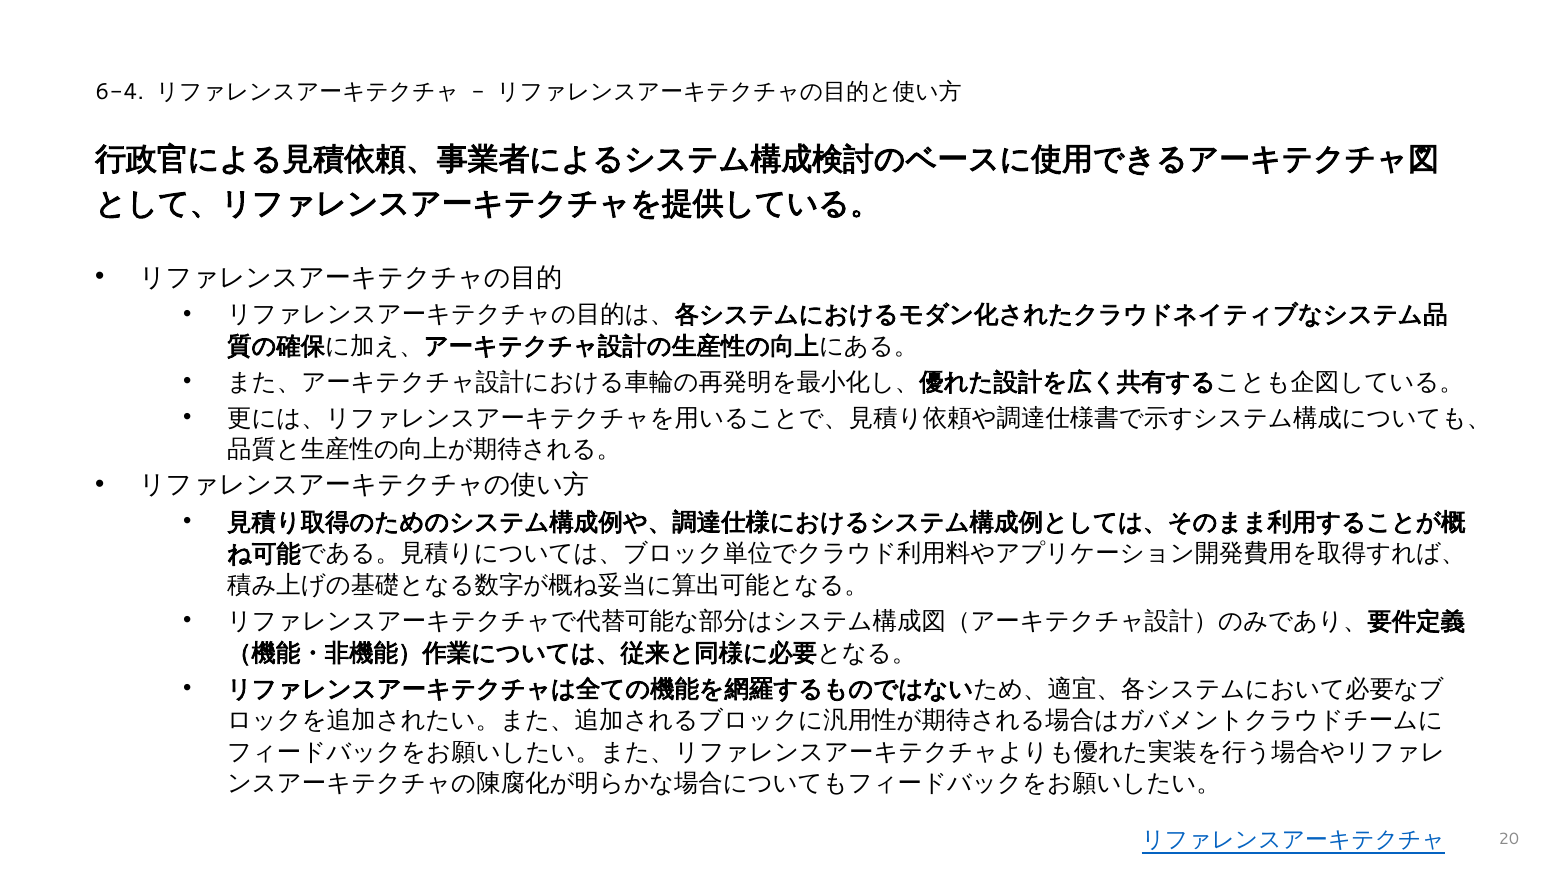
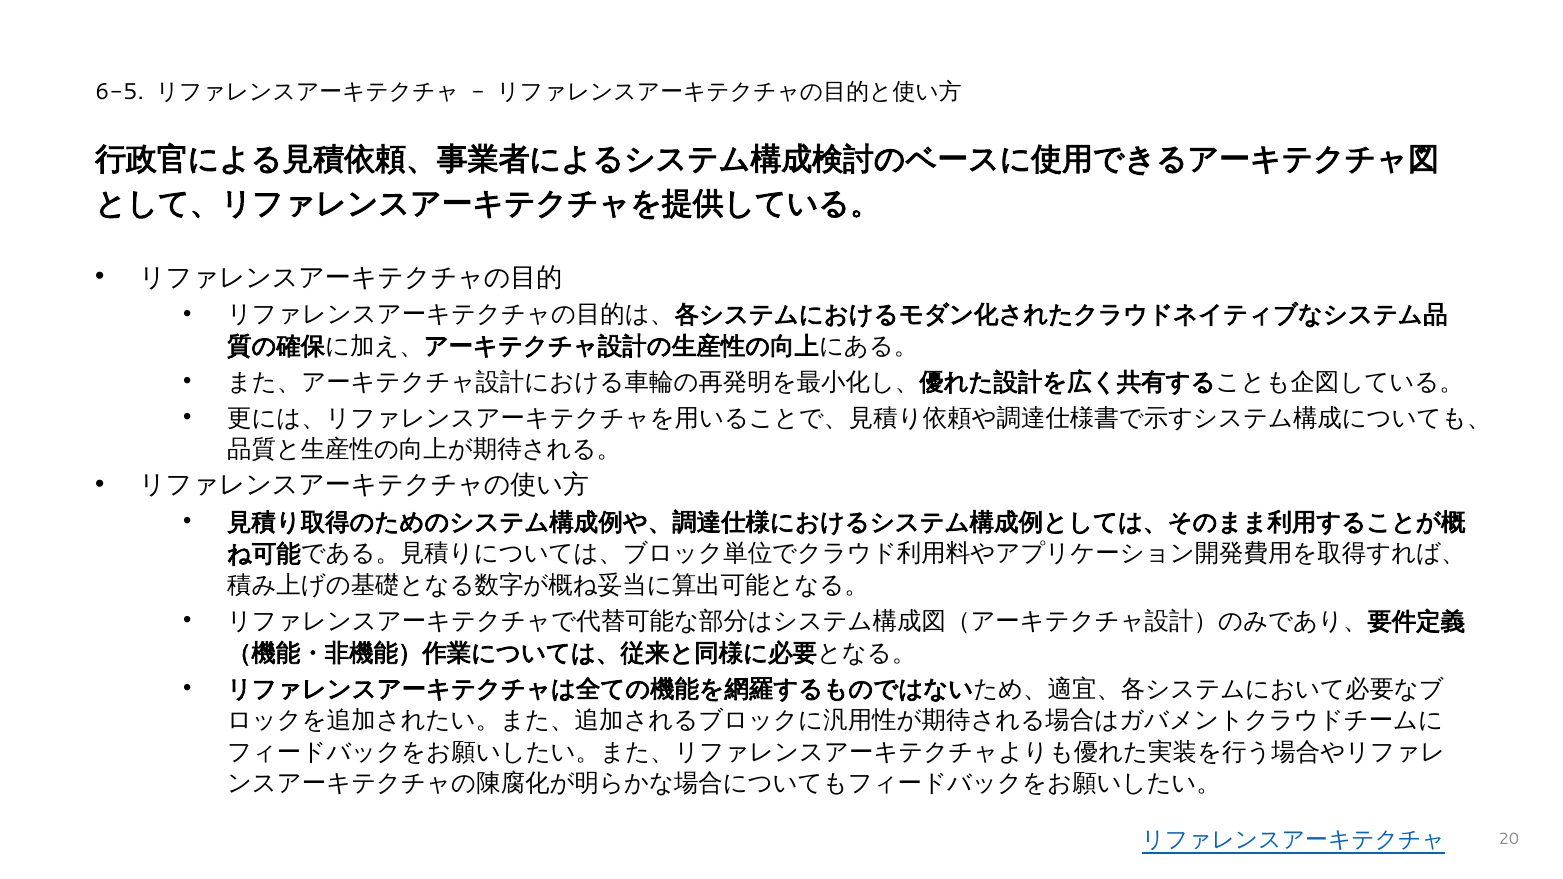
6-4: 6-4 -> 6-5
